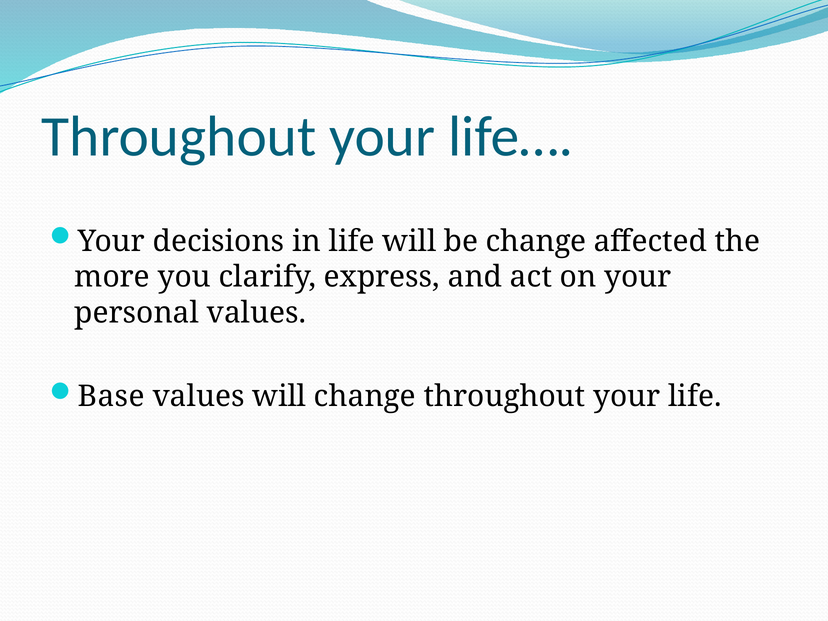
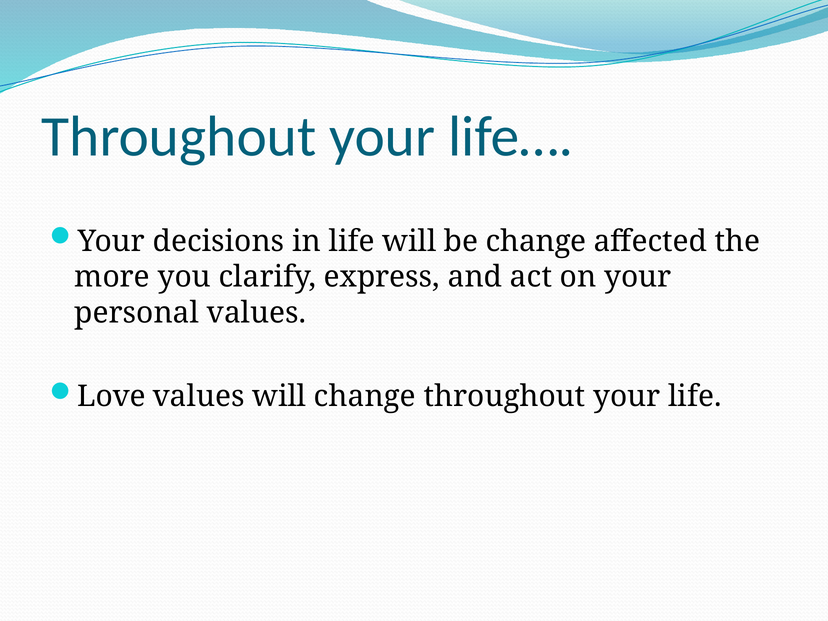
Base: Base -> Love
